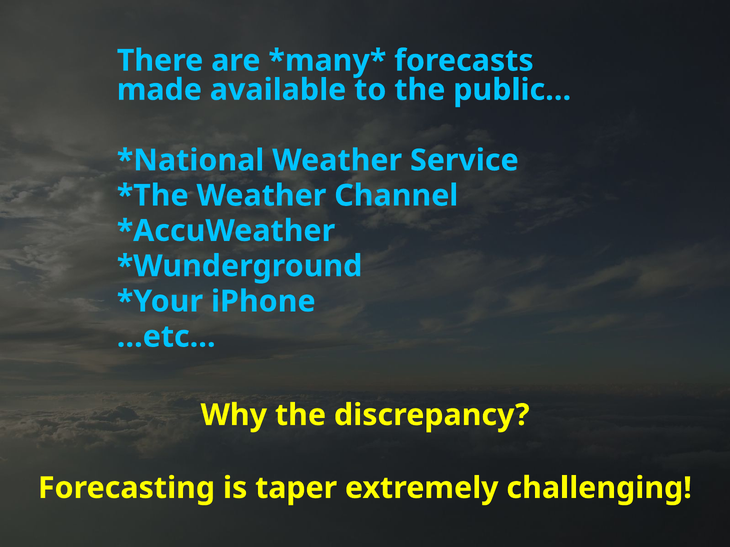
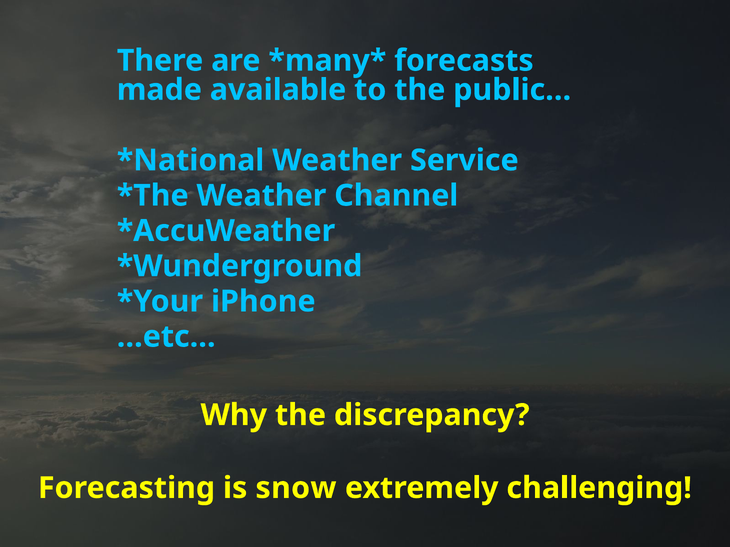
taper: taper -> snow
